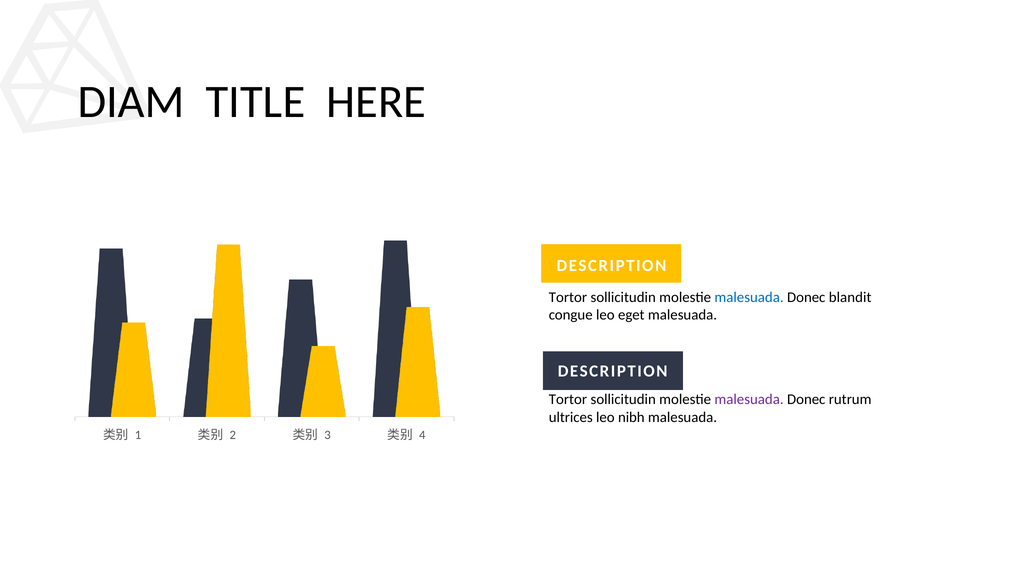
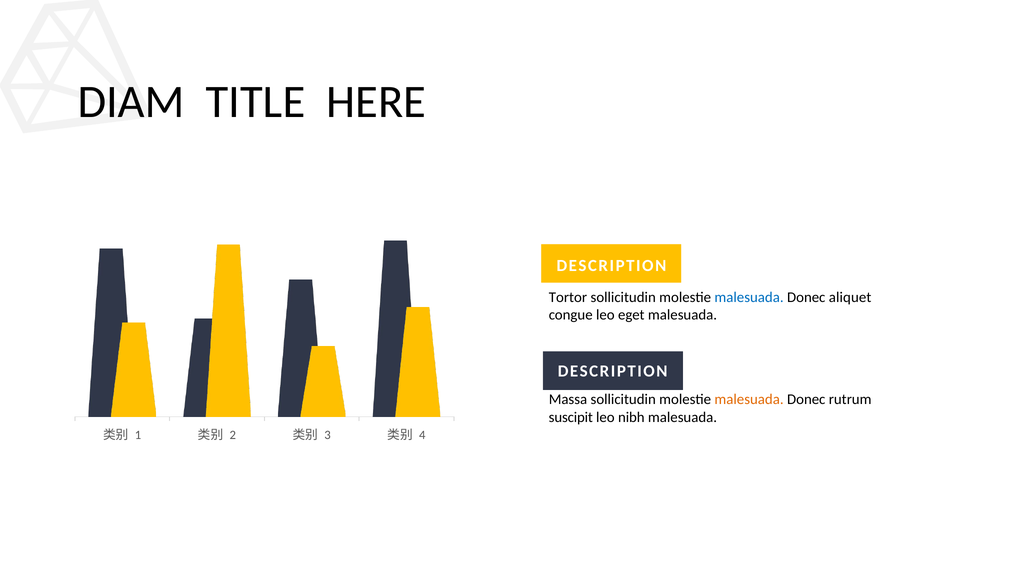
blandit: blandit -> aliquet
Tortor at (568, 399): Tortor -> Massa
malesuada at (749, 399) colour: purple -> orange
ultrices: ultrices -> suscipit
